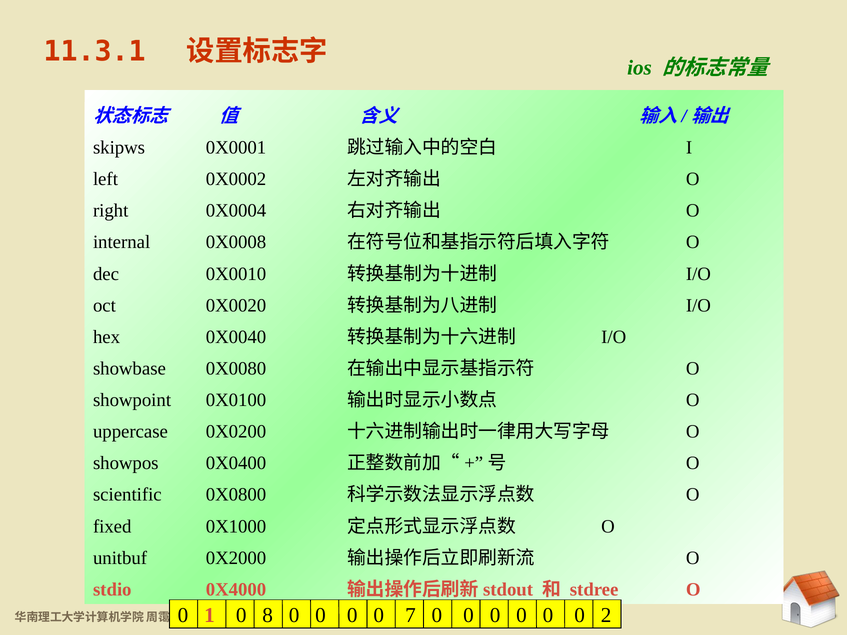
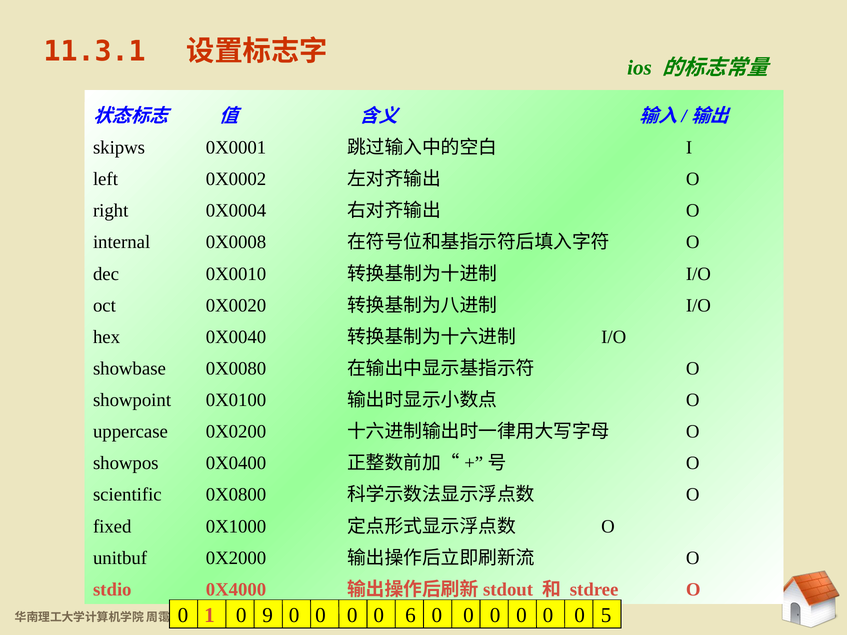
8: 8 -> 9
7: 7 -> 6
2: 2 -> 5
